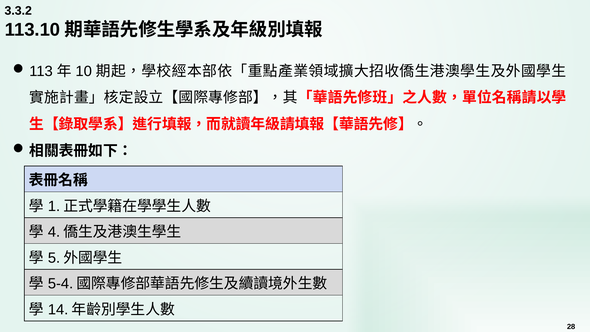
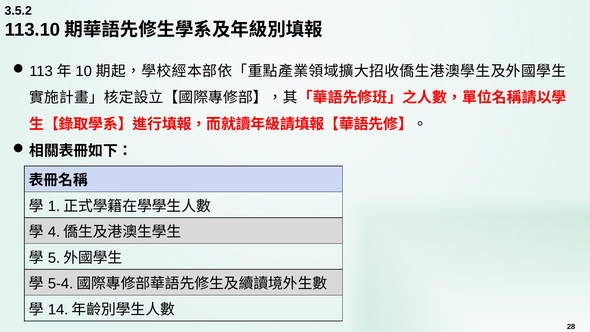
3.3.2: 3.3.2 -> 3.5.2
